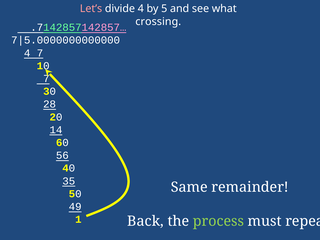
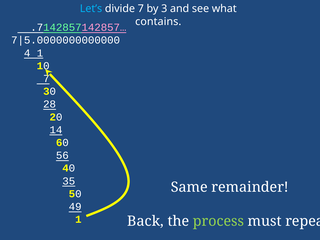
Let’s colour: pink -> light blue
divide 4: 4 -> 7
5: 5 -> 3
crossing: crossing -> contains
4 7: 7 -> 1
